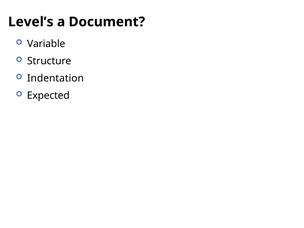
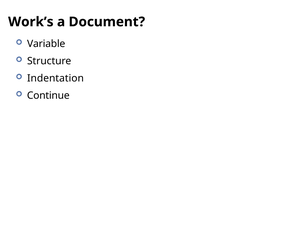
Level’s: Level’s -> Work’s
Expected: Expected -> Continue
